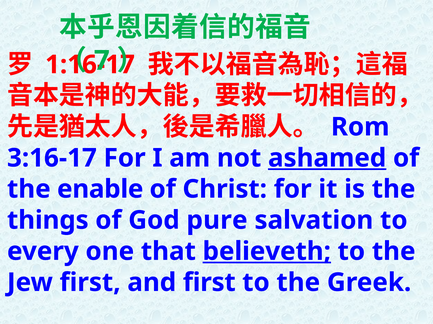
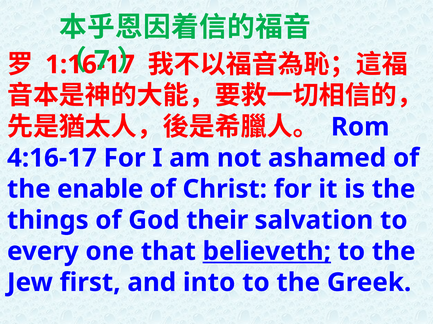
3:16-17: 3:16-17 -> 4:16-17
ashamed underline: present -> none
pure: pure -> their
and first: first -> into
